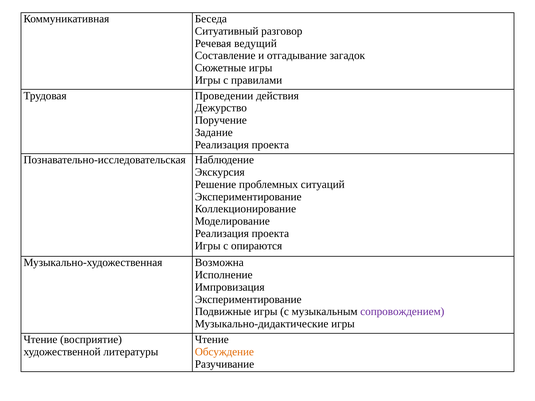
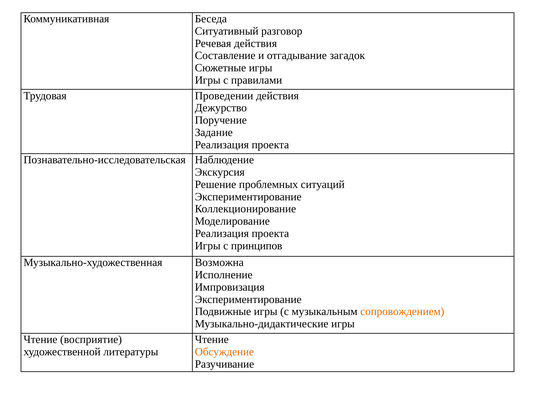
Речевая ведущий: ведущий -> действия
опираются: опираются -> принципов
сопровождением colour: purple -> orange
